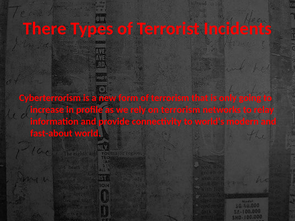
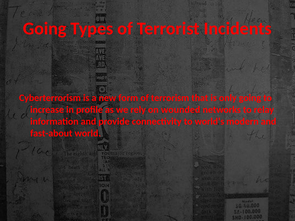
There at (45, 29): There -> Going
on terrorism: terrorism -> wounded
